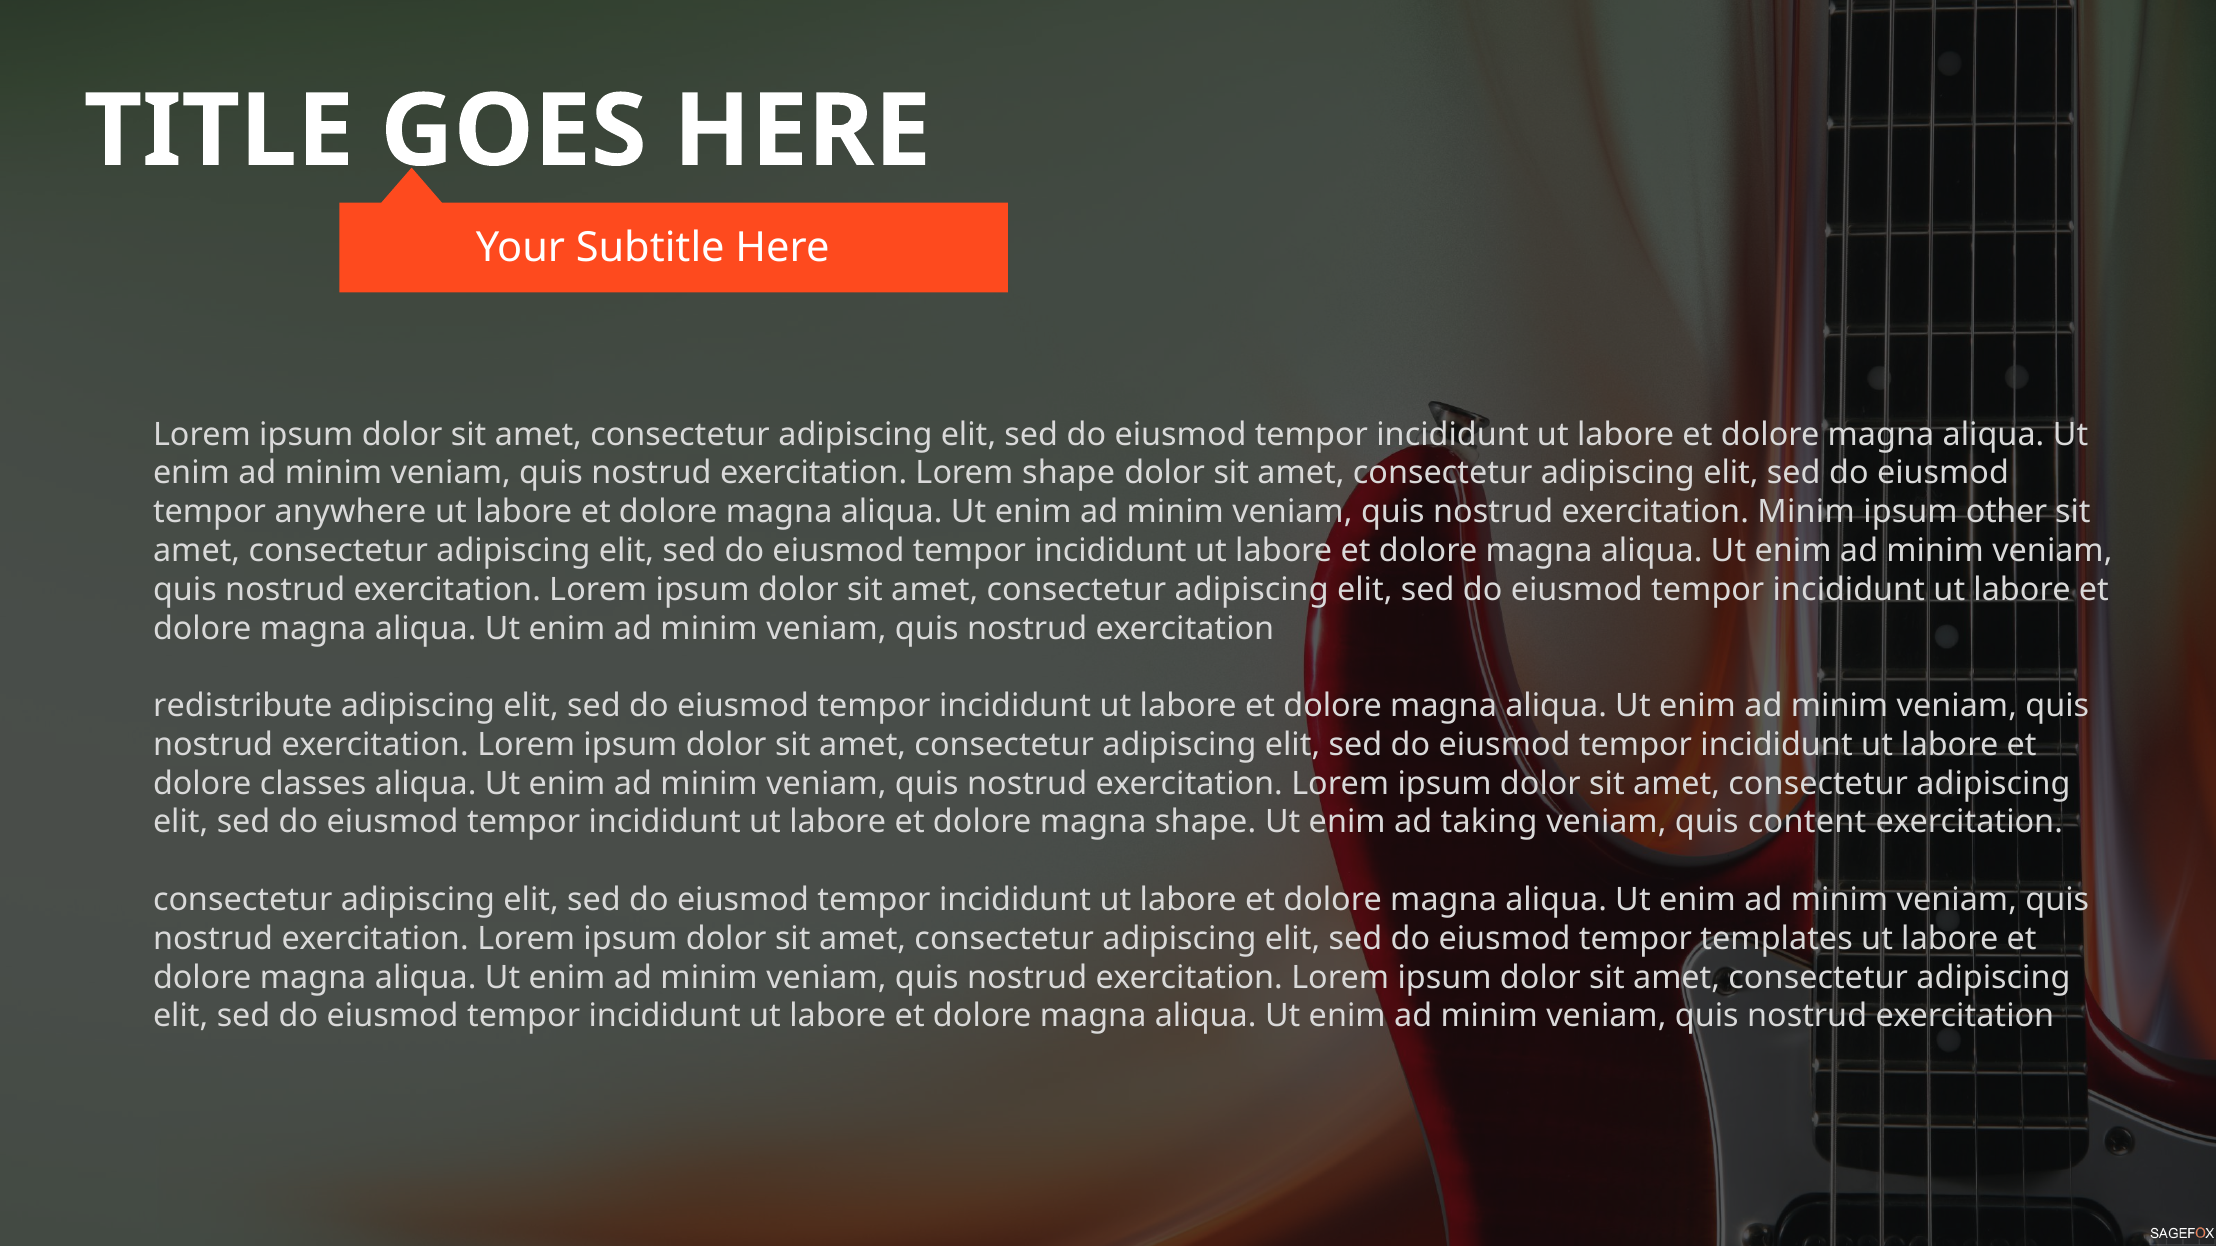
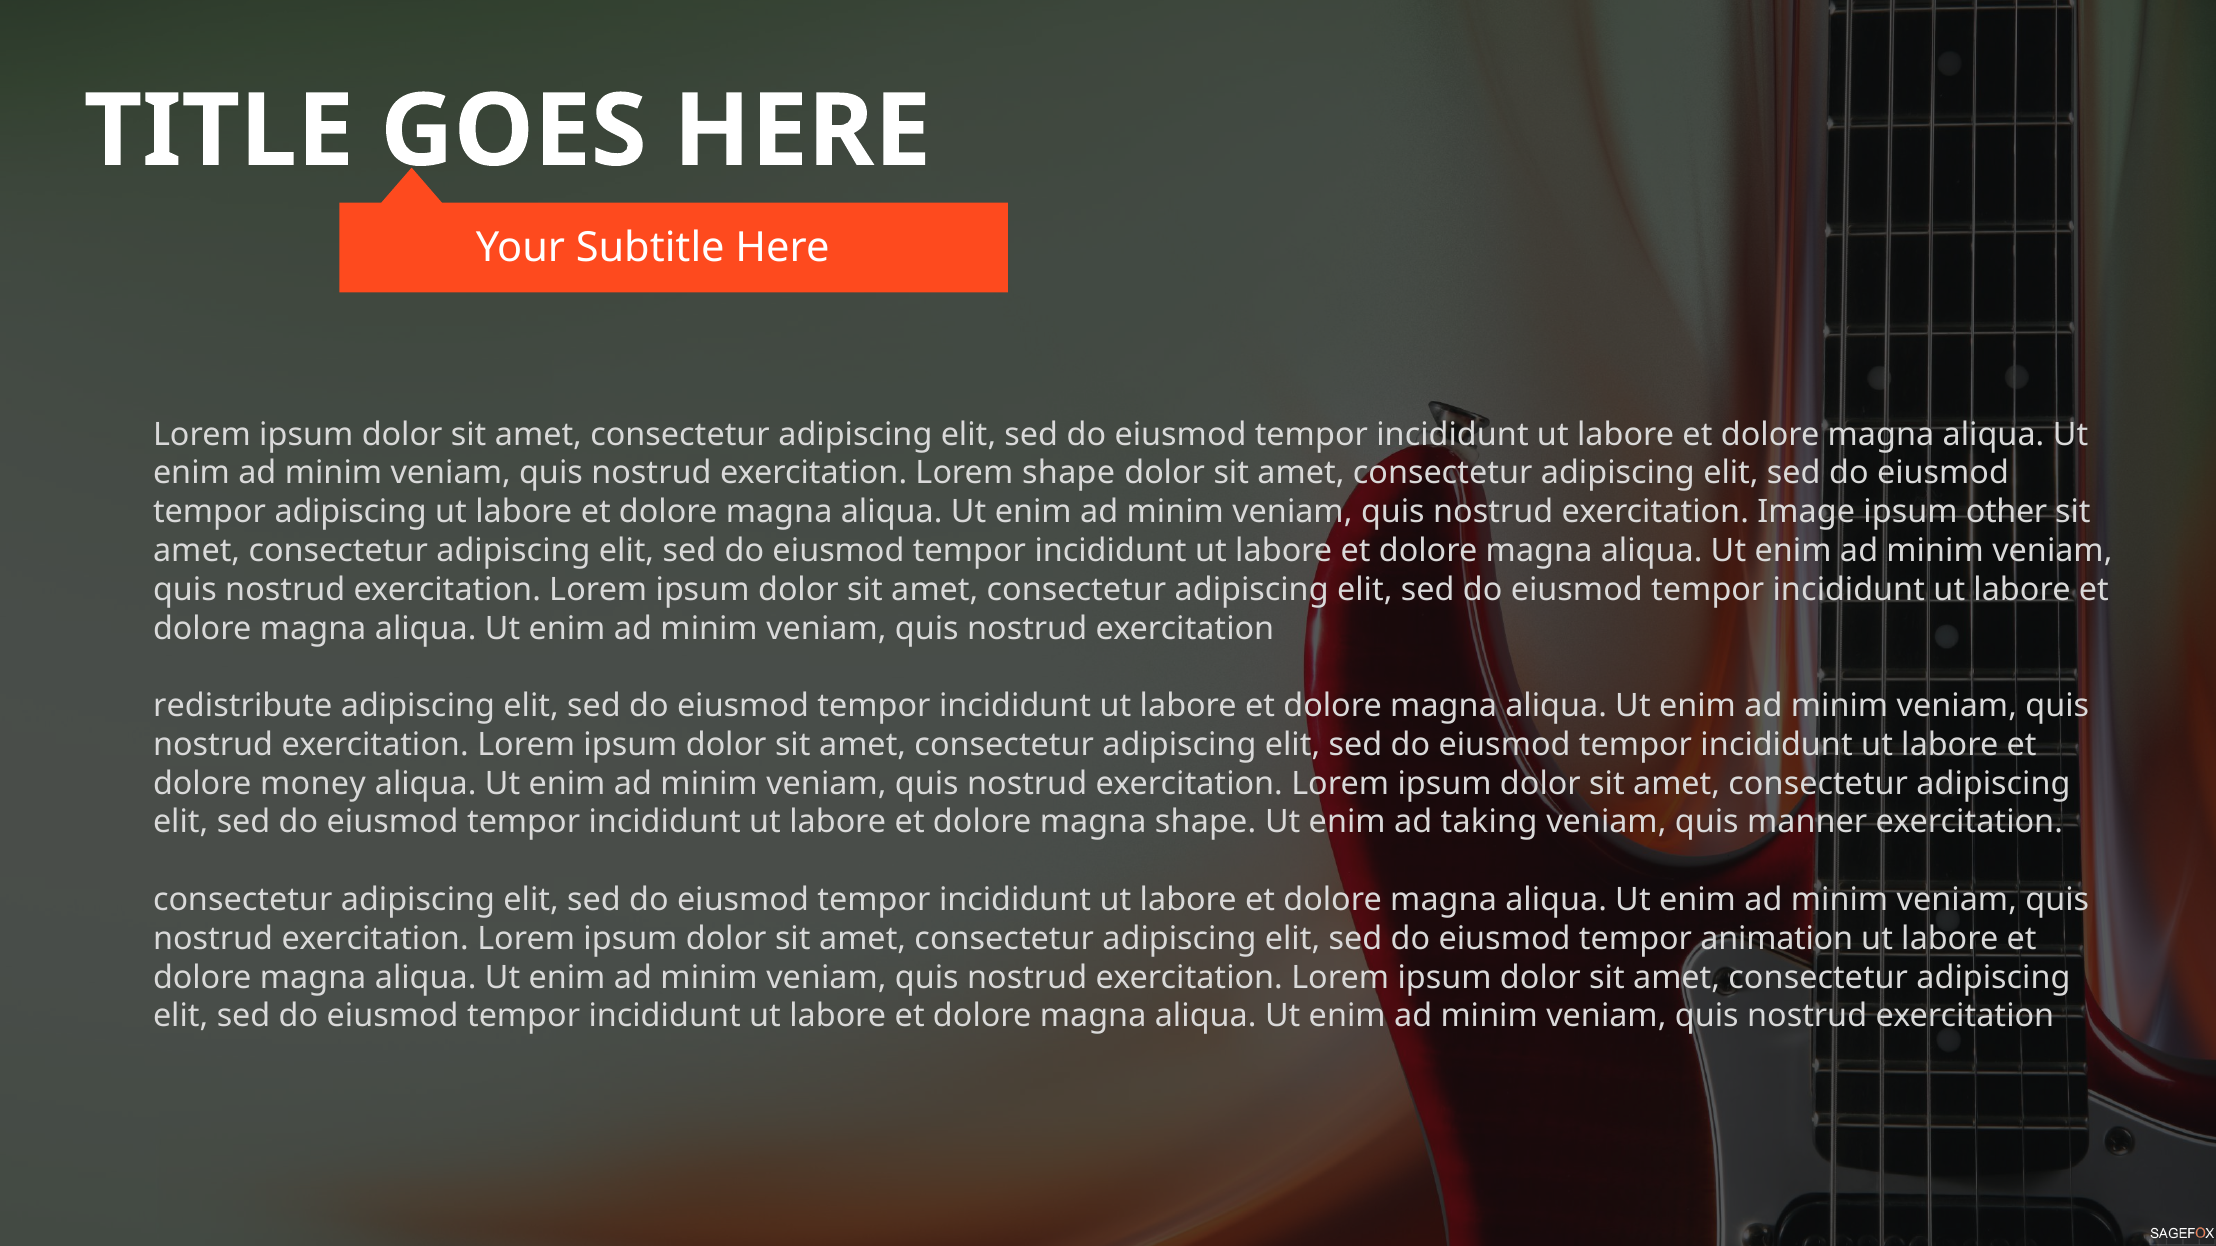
tempor anywhere: anywhere -> adipiscing
exercitation Minim: Minim -> Image
classes: classes -> money
content: content -> manner
templates: templates -> animation
